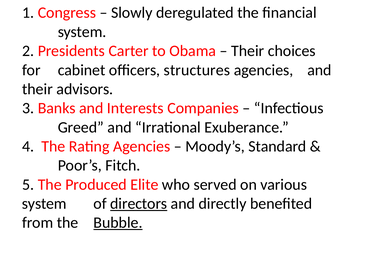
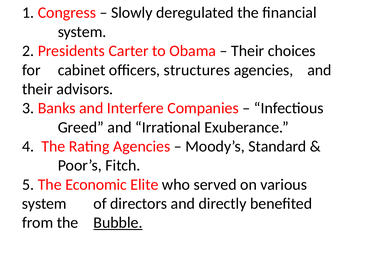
Interests: Interests -> Interfere
Produced: Produced -> Economic
directors underline: present -> none
